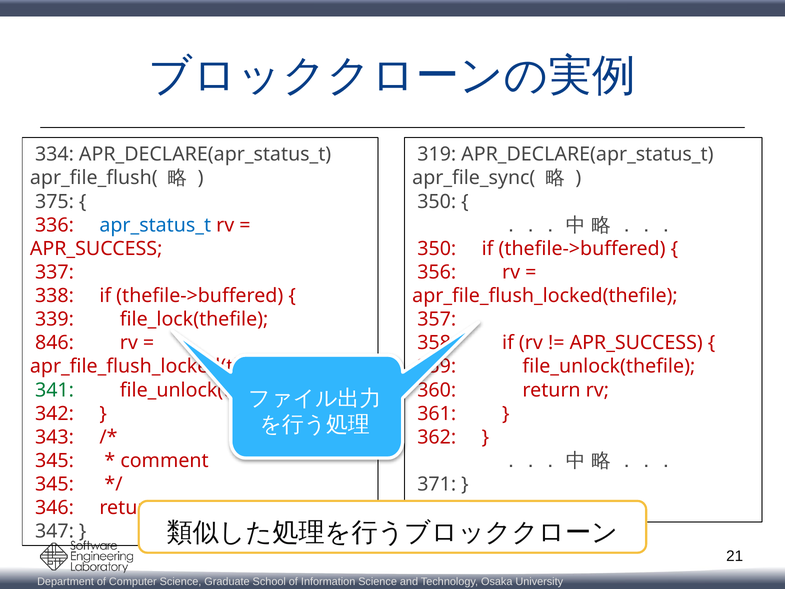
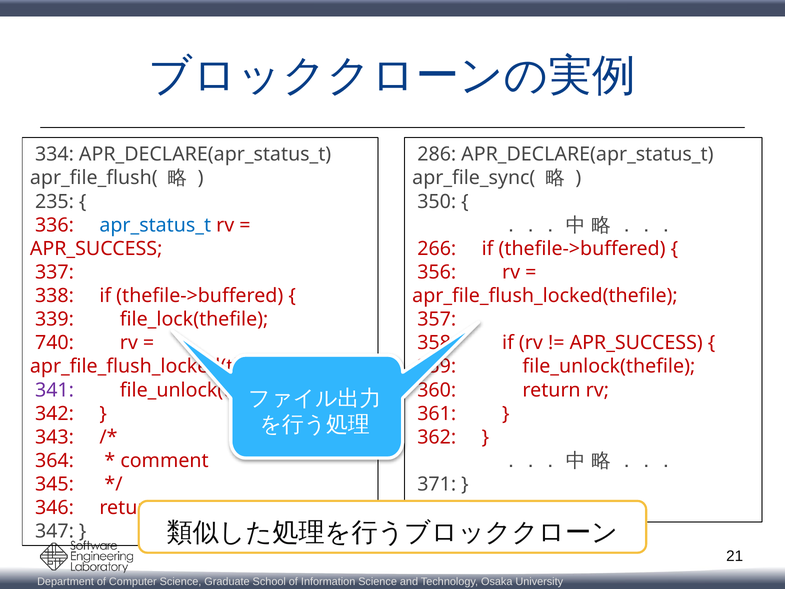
319: 319 -> 286
375: 375 -> 235
350 at (437, 249): 350 -> 266
846: 846 -> 740
341 colour: green -> purple
345 at (55, 461): 345 -> 364
